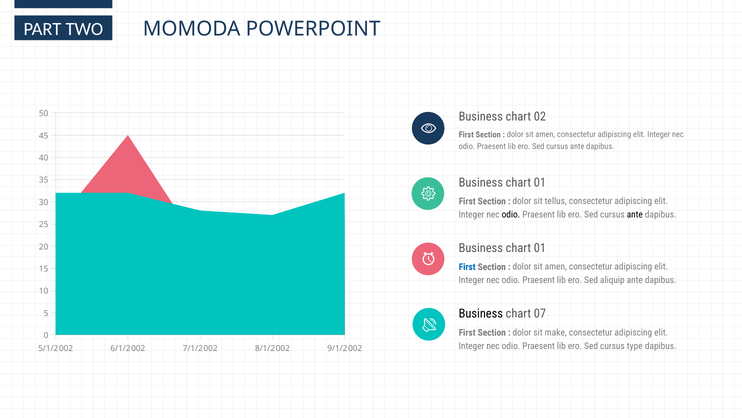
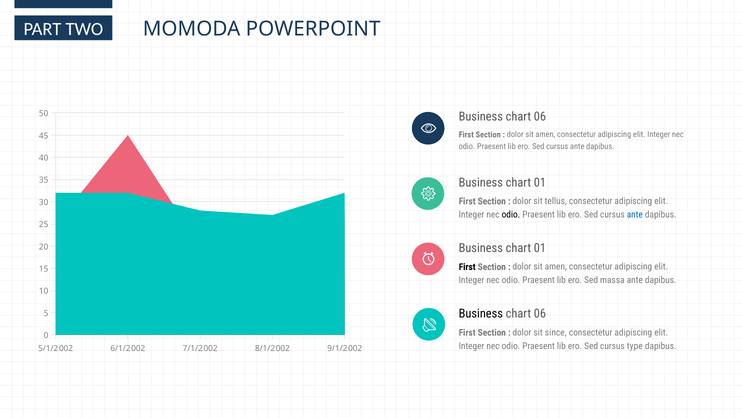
02 at (540, 117): 02 -> 06
ante at (635, 214) colour: black -> blue
First at (467, 267) colour: blue -> black
aliquip: aliquip -> massa
07 at (540, 313): 07 -> 06
make: make -> since
